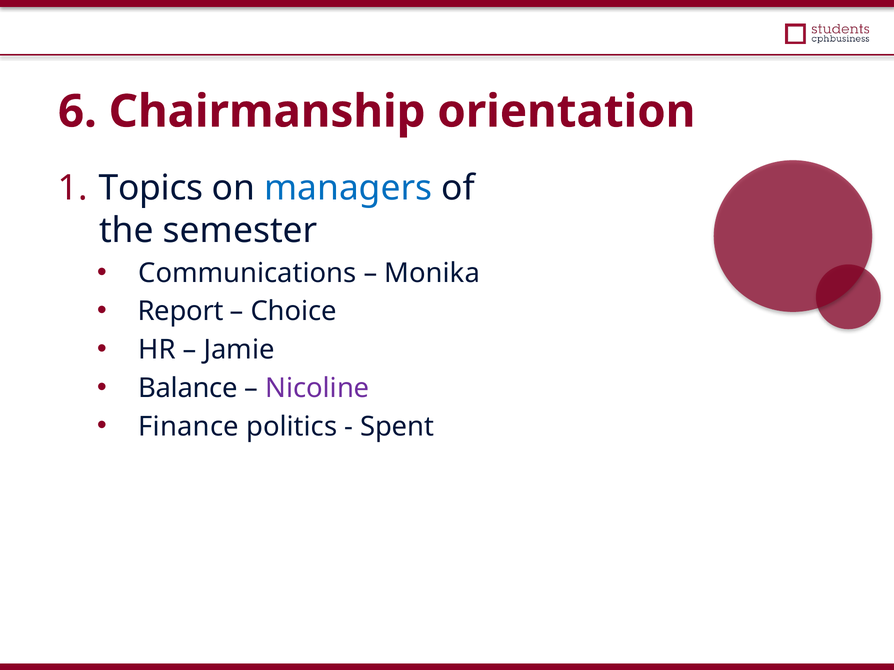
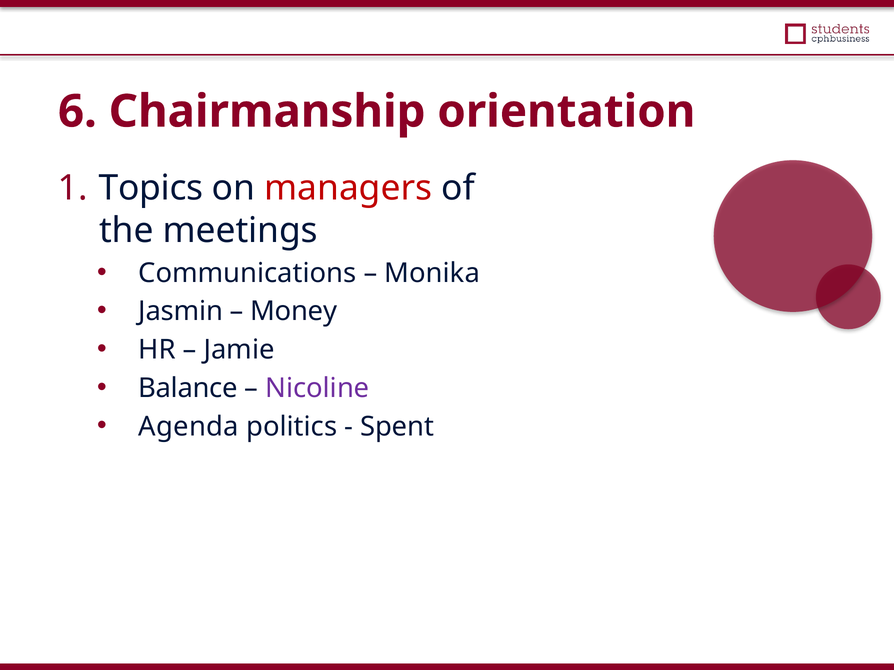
managers colour: blue -> red
semester: semester -> meetings
Report: Report -> Jasmin
Choice: Choice -> Money
Finance: Finance -> Agenda
